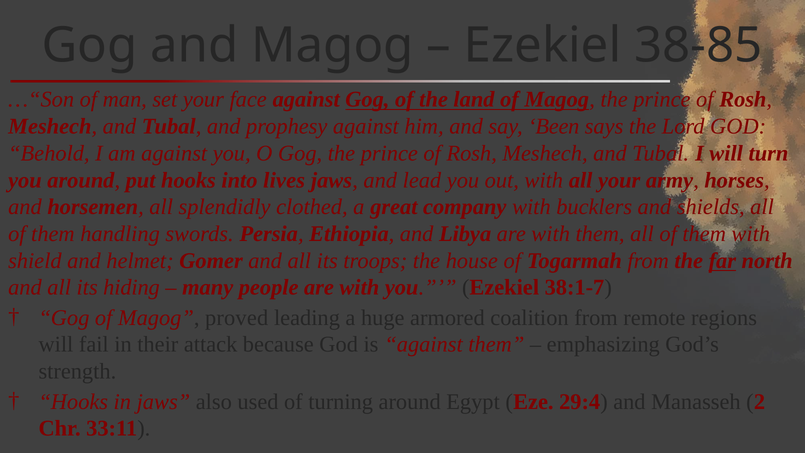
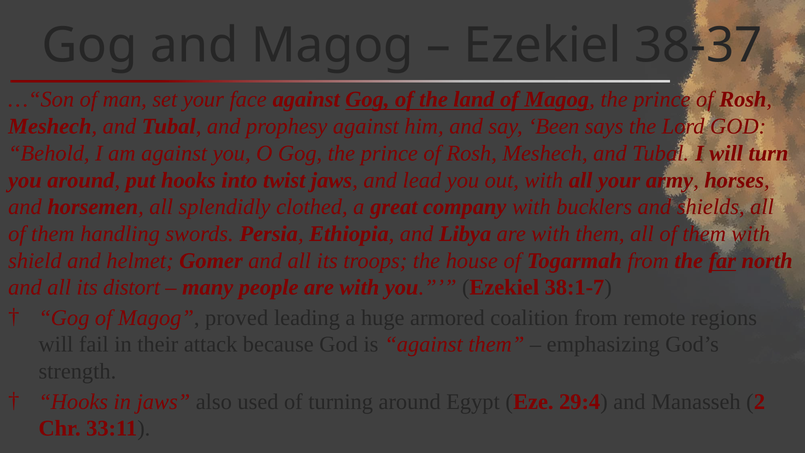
38-85: 38-85 -> 38-37
lives: lives -> twist
hiding: hiding -> distort
